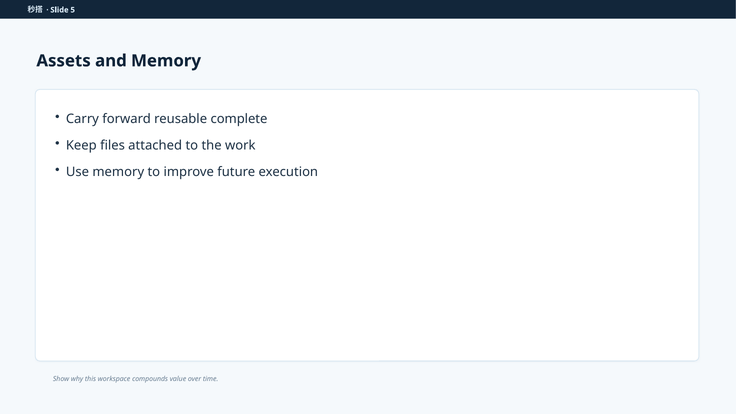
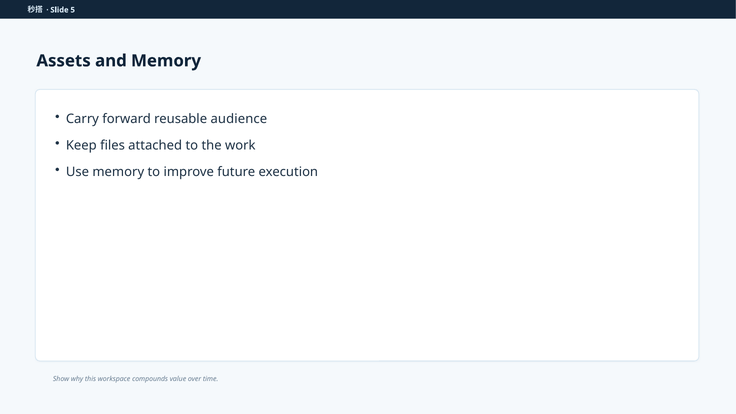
complete: complete -> audience
